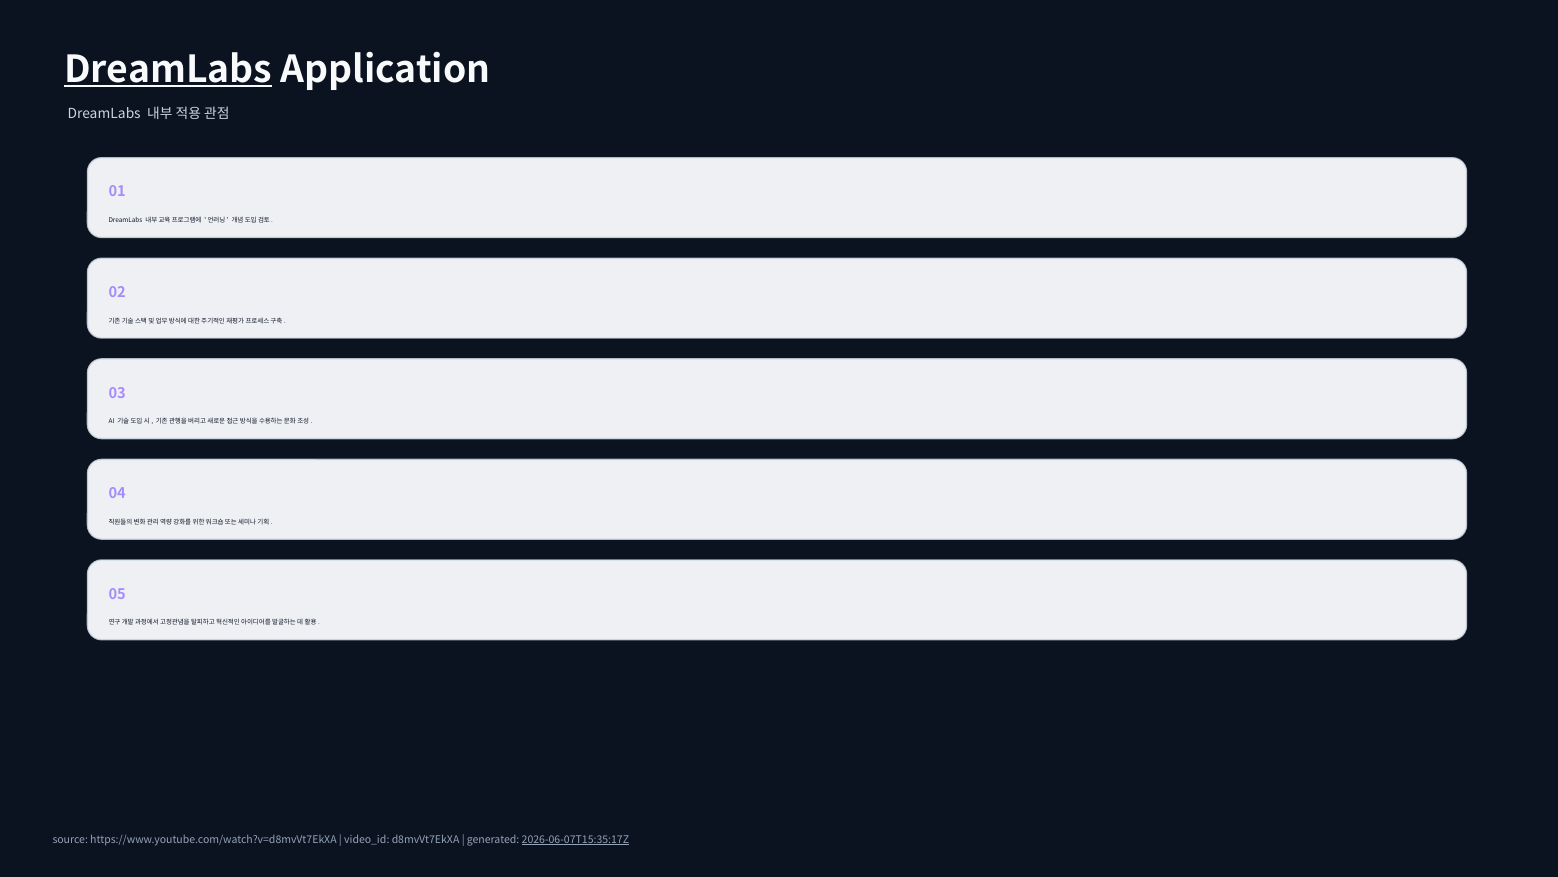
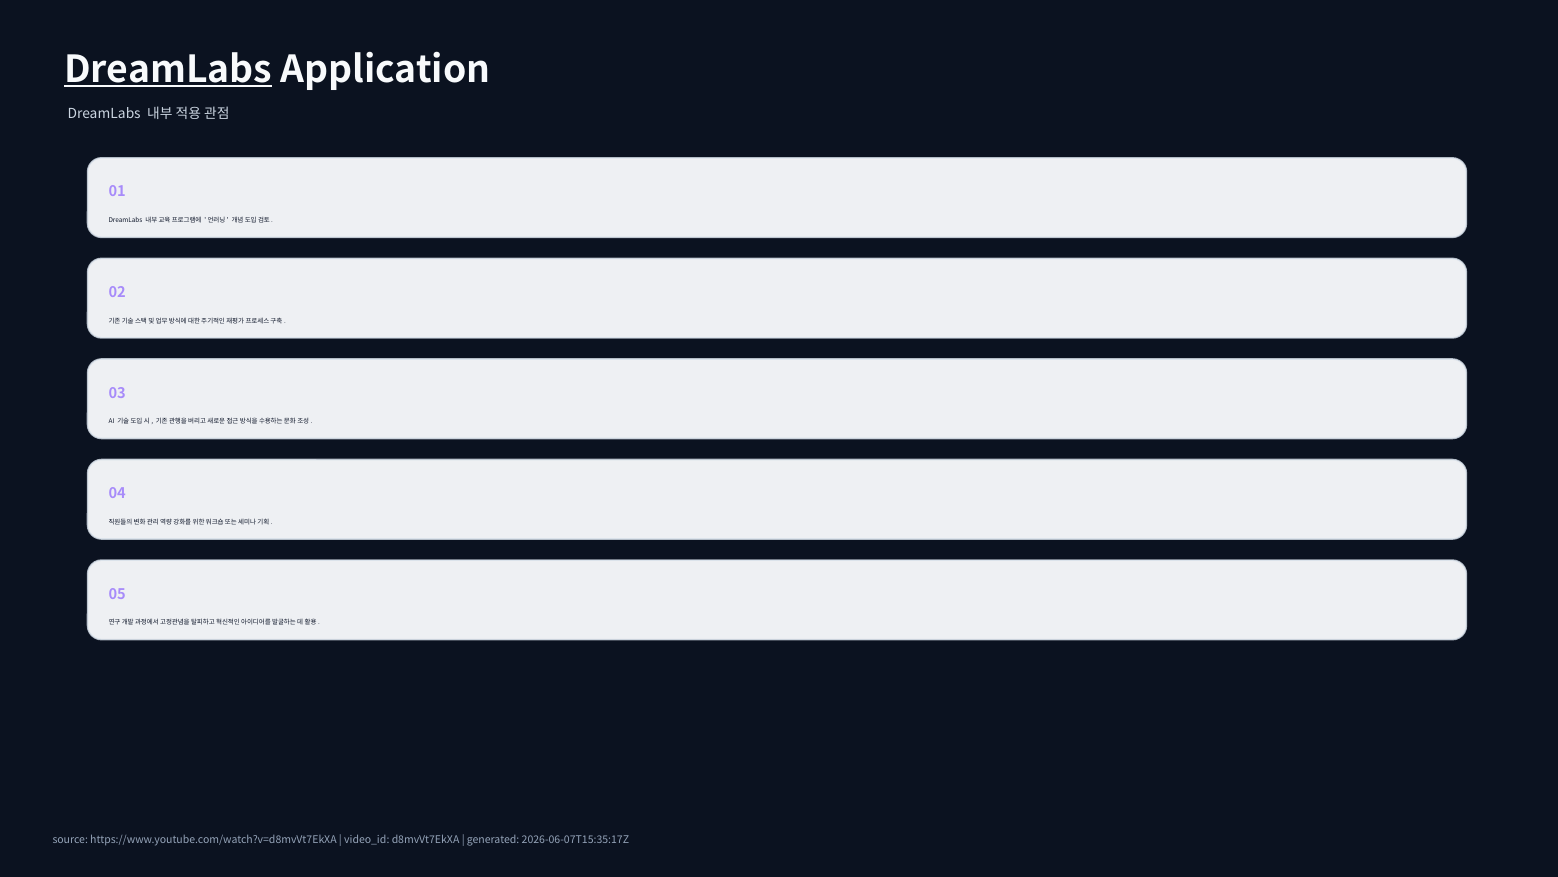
2026-06-07T15:35:17Z underline: present -> none
